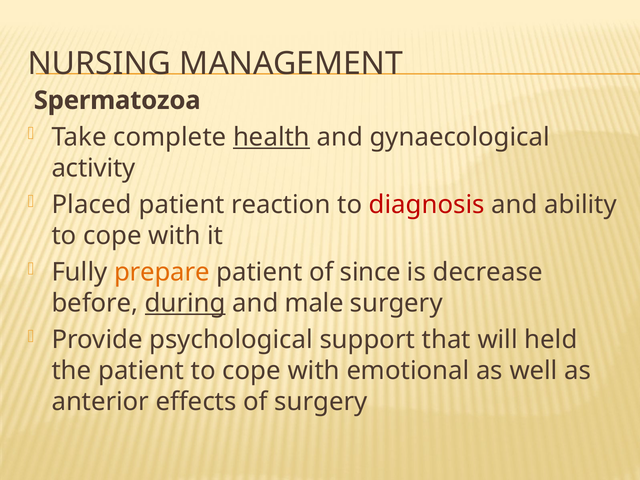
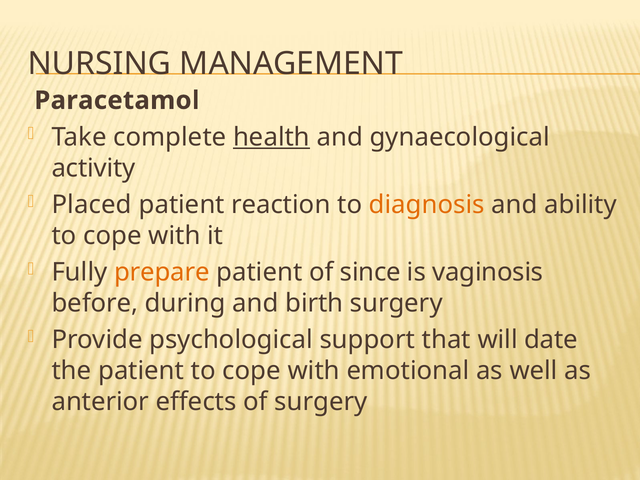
Spermatozoa: Spermatozoa -> Paracetamol
diagnosis colour: red -> orange
decrease: decrease -> vaginosis
during underline: present -> none
male: male -> birth
held: held -> date
